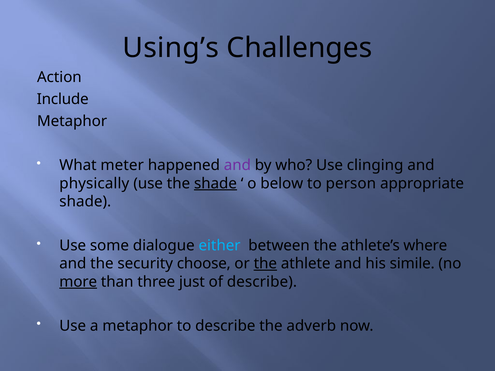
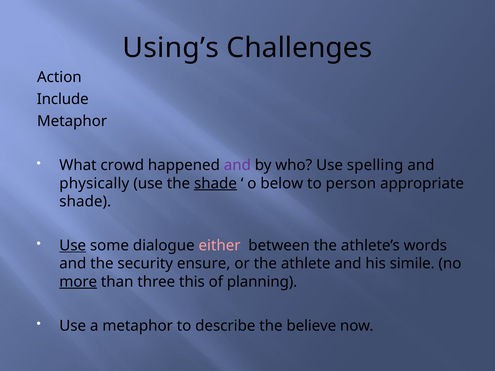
meter: meter -> crowd
clinging: clinging -> spelling
Use at (73, 246) underline: none -> present
either colour: light blue -> pink
where: where -> words
choose: choose -> ensure
the at (265, 264) underline: present -> none
just: just -> this
of describe: describe -> planning
adverb: adverb -> believe
